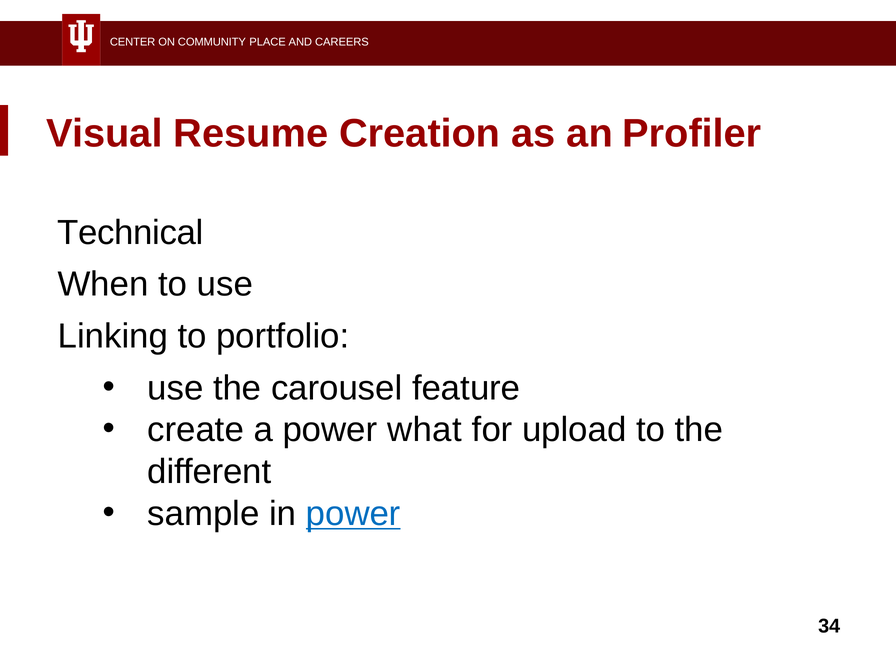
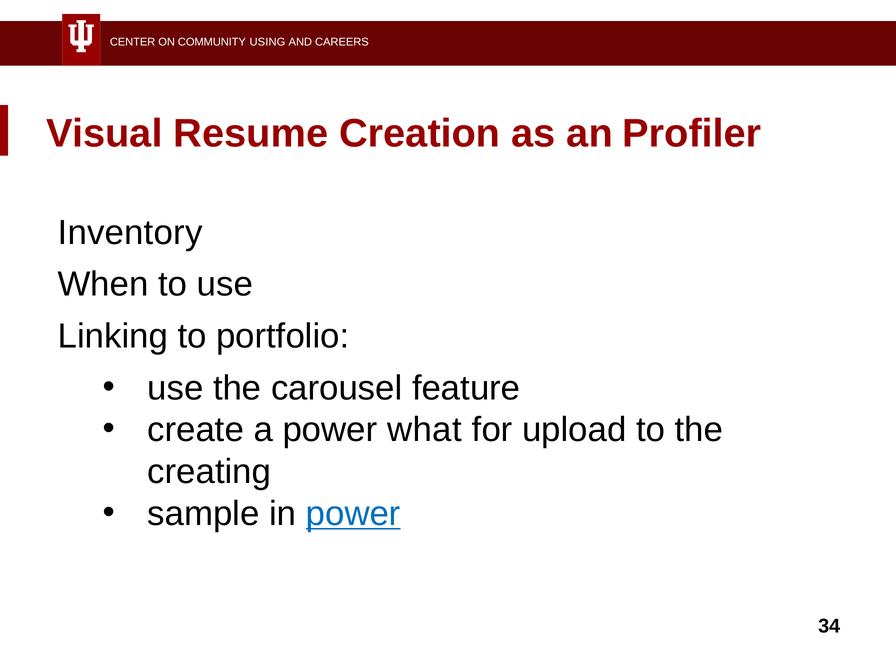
PLACE: PLACE -> USING
Technical: Technical -> Inventory
different: different -> creating
